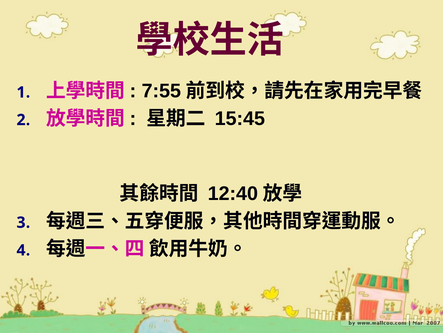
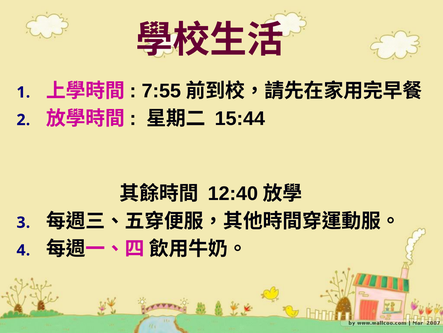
15:45: 15:45 -> 15:44
